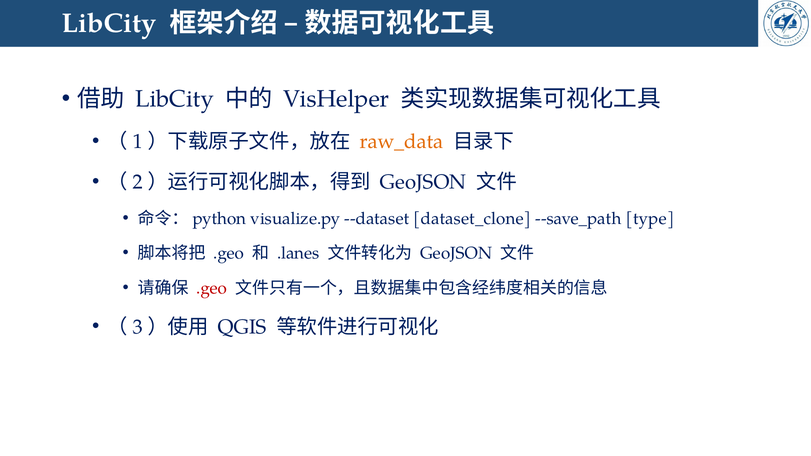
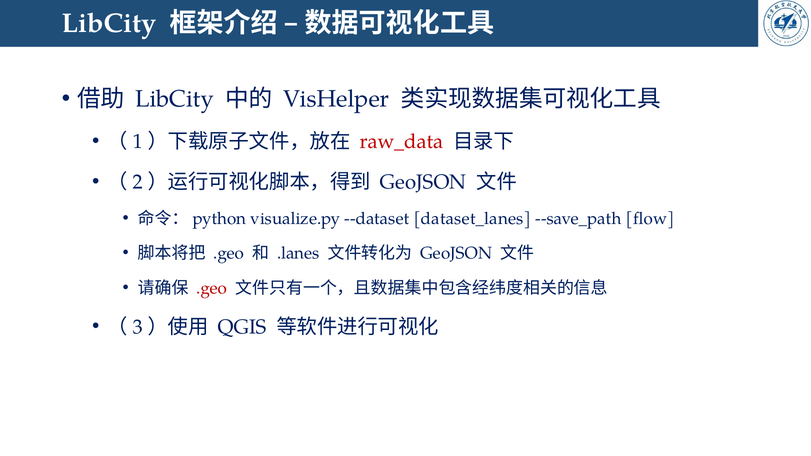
raw_data colour: orange -> red
dataset_clone: dataset_clone -> dataset_lanes
type: type -> flow
